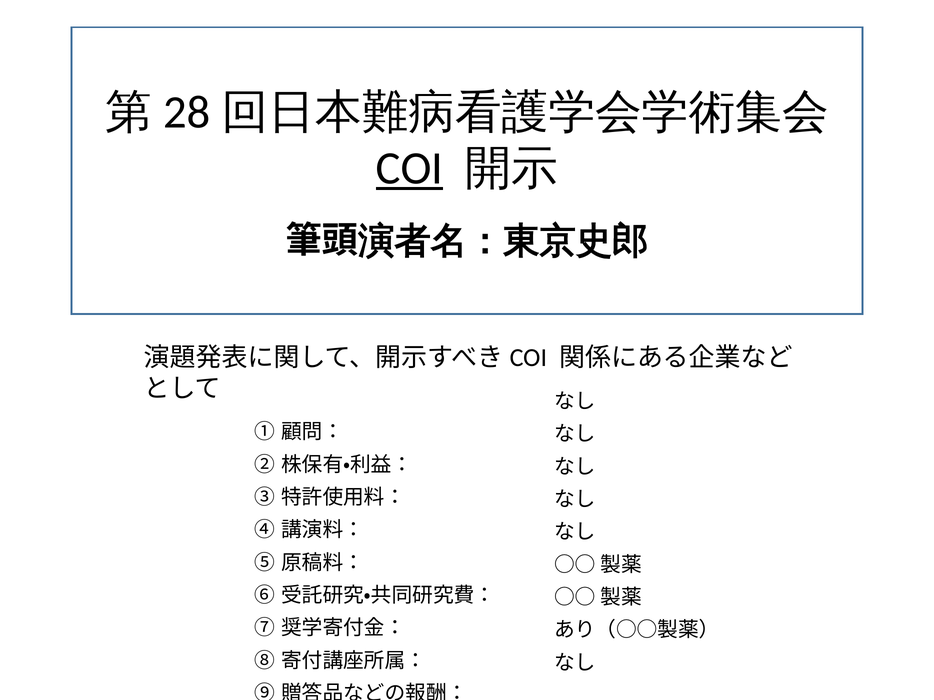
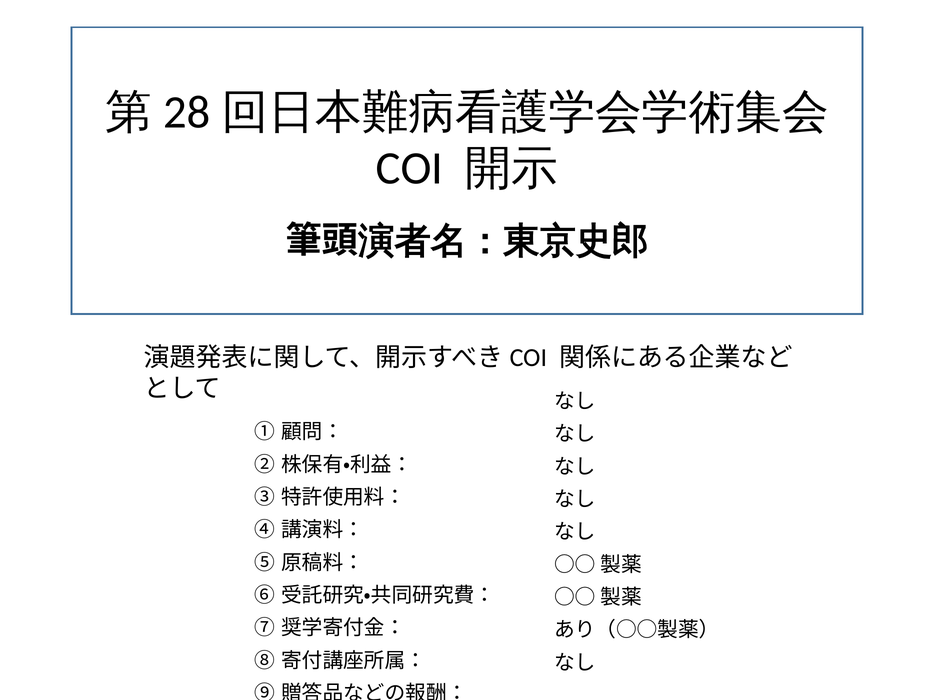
COI underline: present -> none
